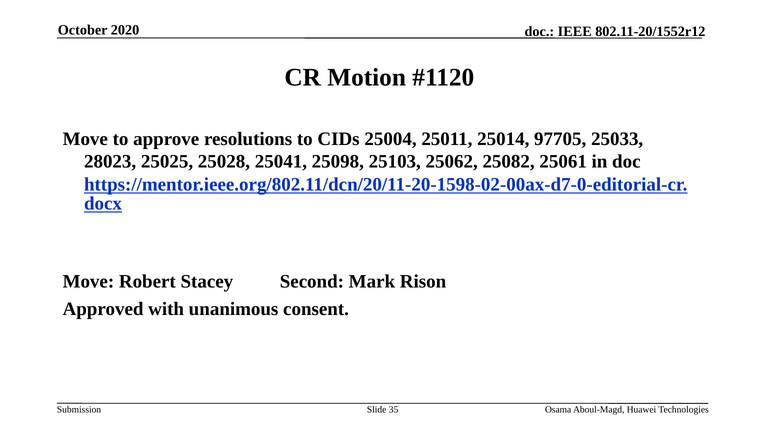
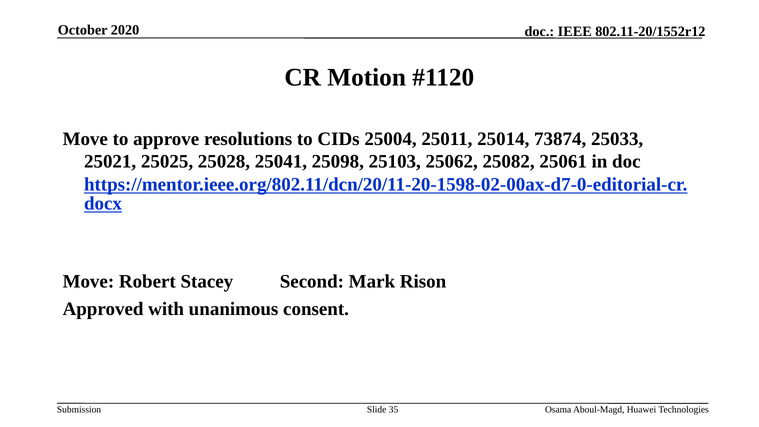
97705: 97705 -> 73874
28023: 28023 -> 25021
